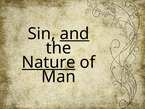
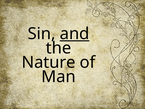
Nature underline: present -> none
